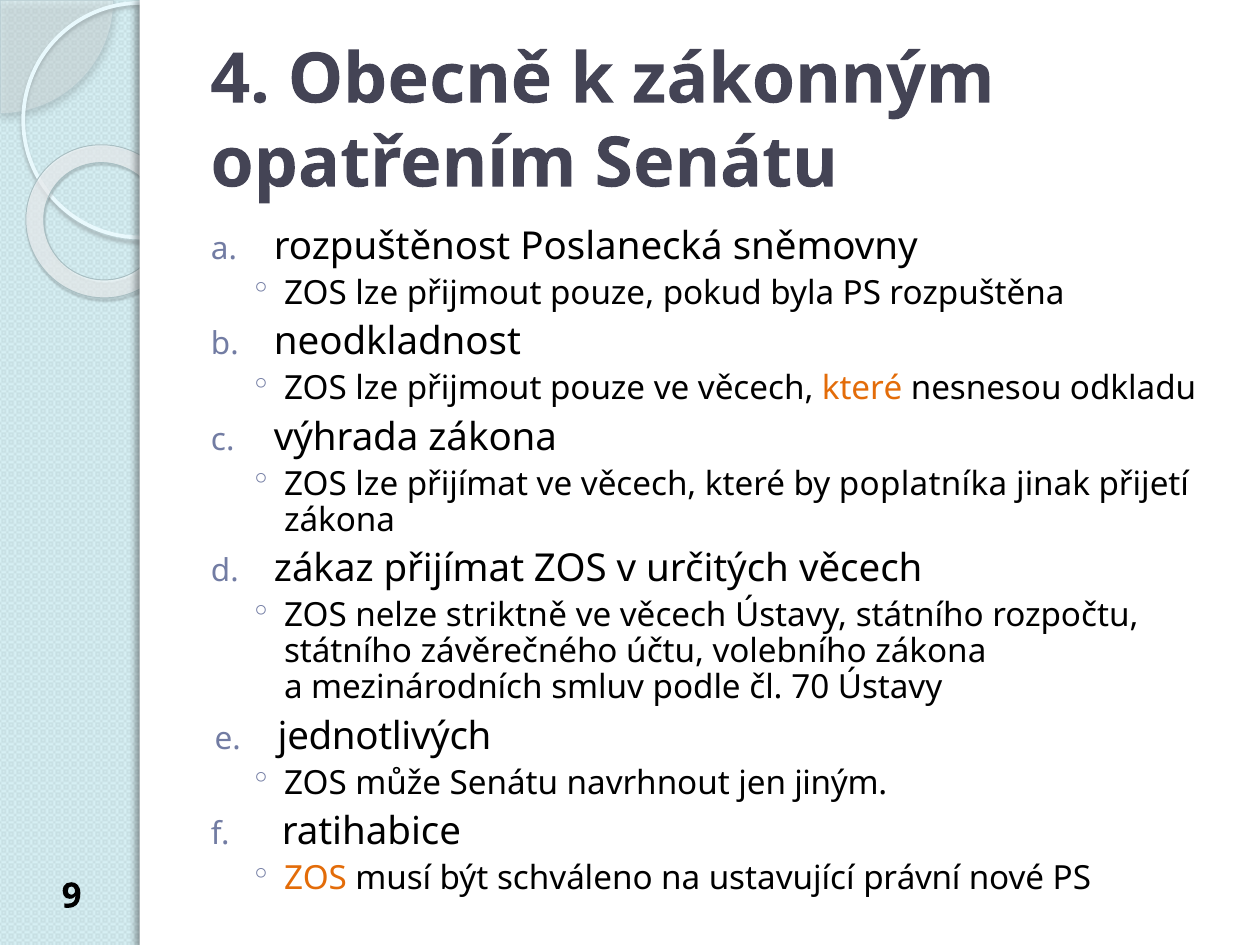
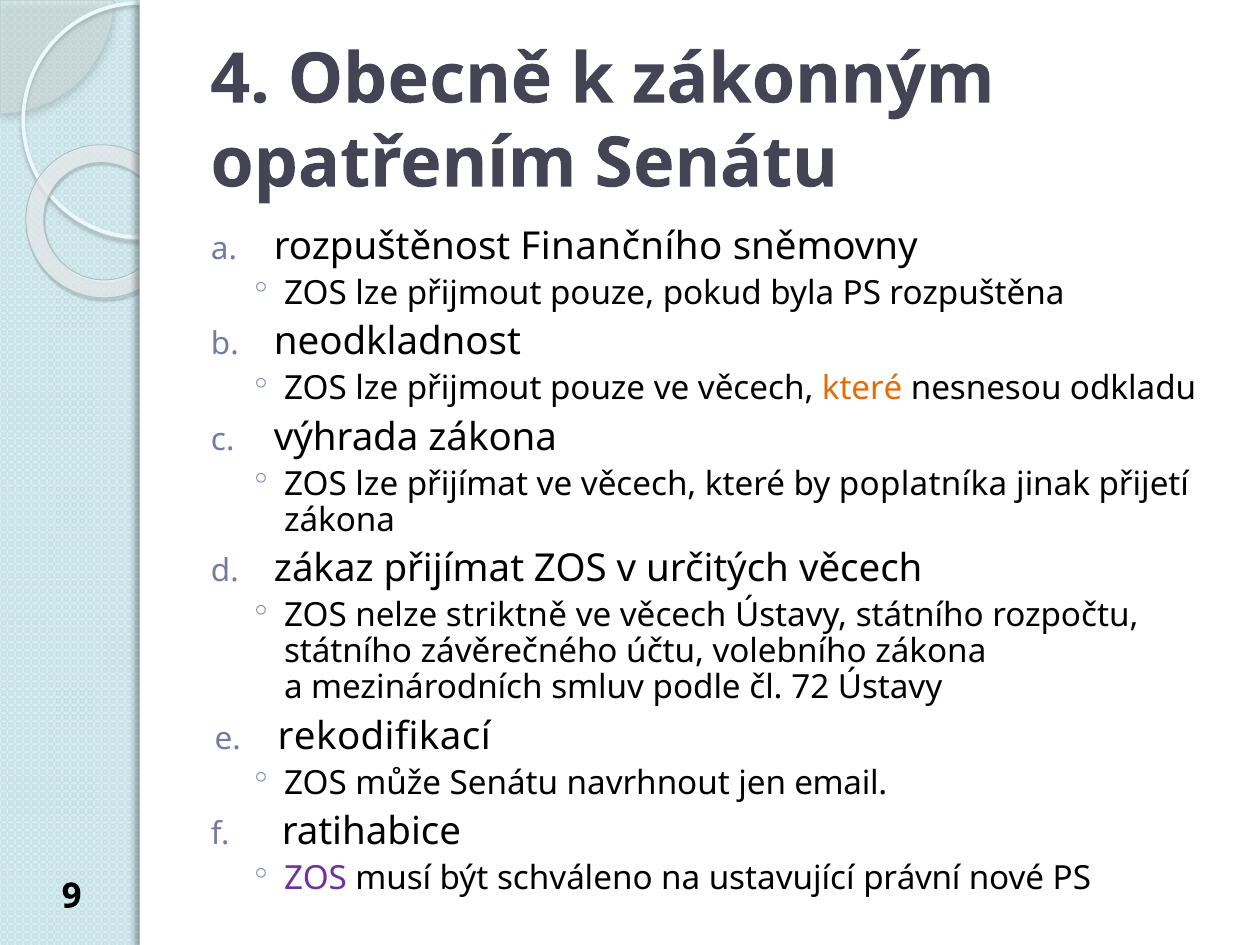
Poslanecká: Poslanecká -> Finančního
70: 70 -> 72
jednotlivých: jednotlivých -> rekodifikací
jiným: jiným -> email
ZOS at (316, 879) colour: orange -> purple
